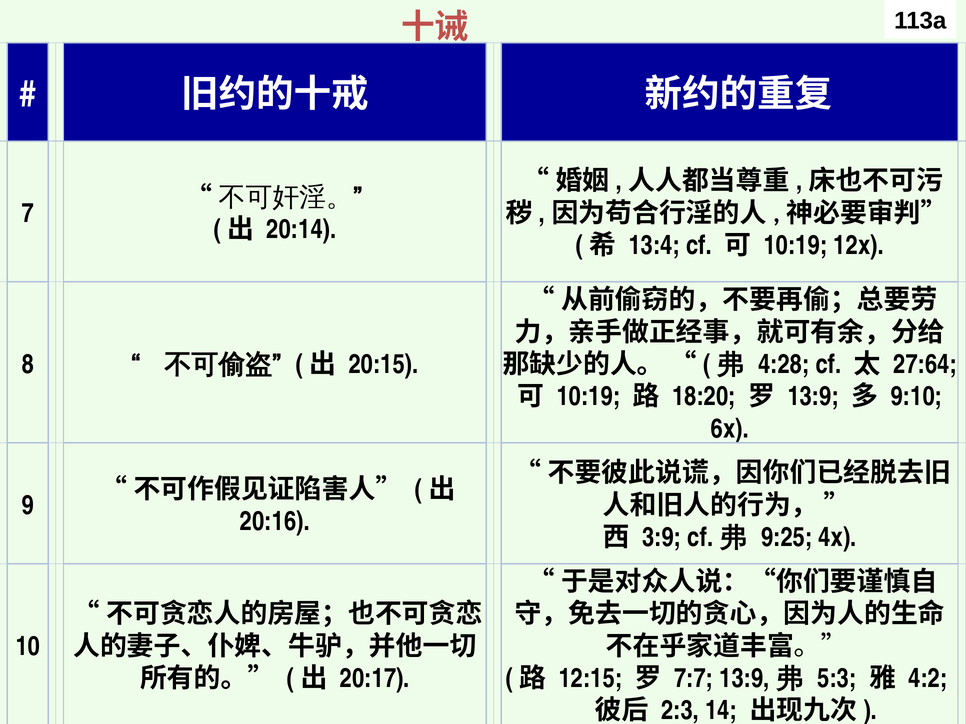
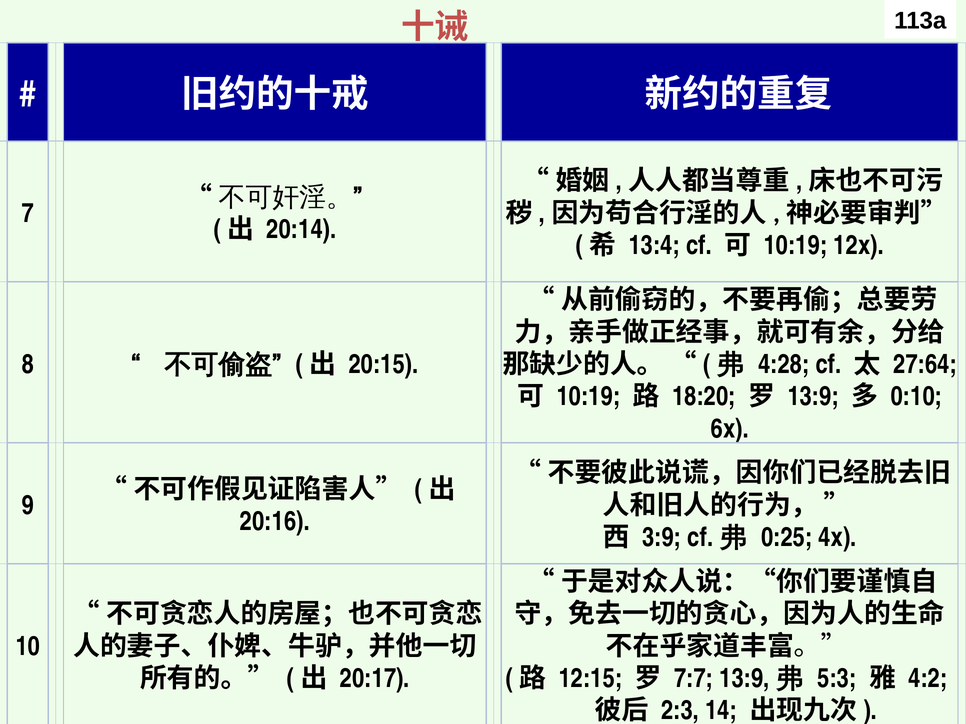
9:10: 9:10 -> 0:10
9:25: 9:25 -> 0:25
